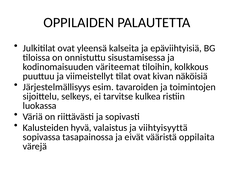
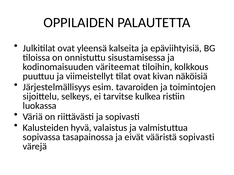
viihtyisyyttä: viihtyisyyttä -> valmistuttua
vääristä oppilaita: oppilaita -> sopivasti
